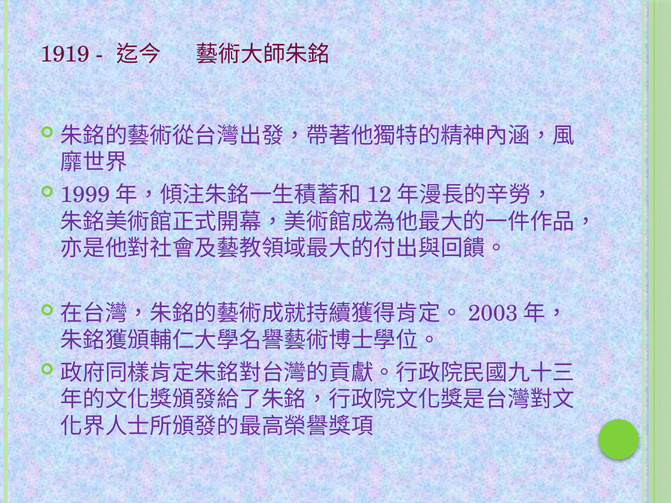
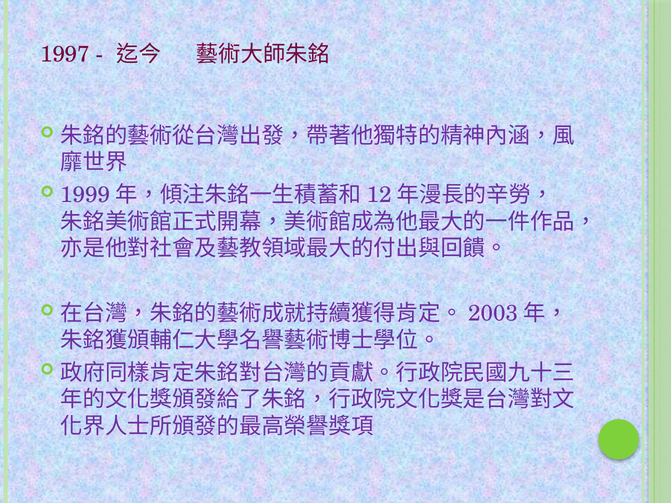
1919: 1919 -> 1997
